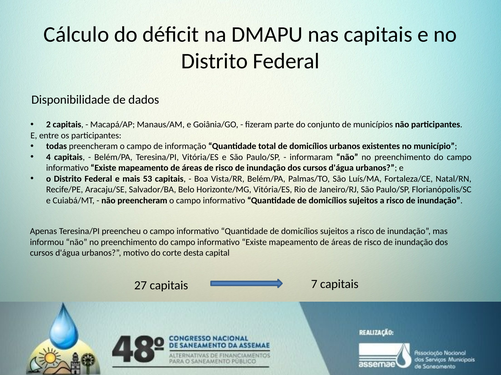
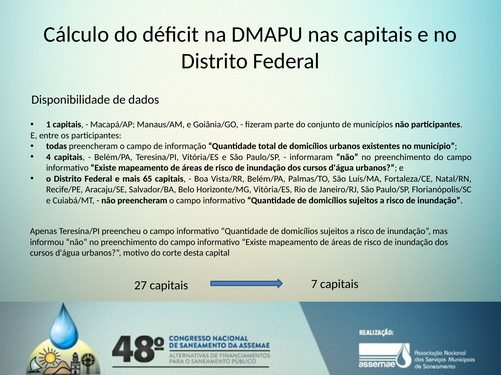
2: 2 -> 1
53: 53 -> 65
